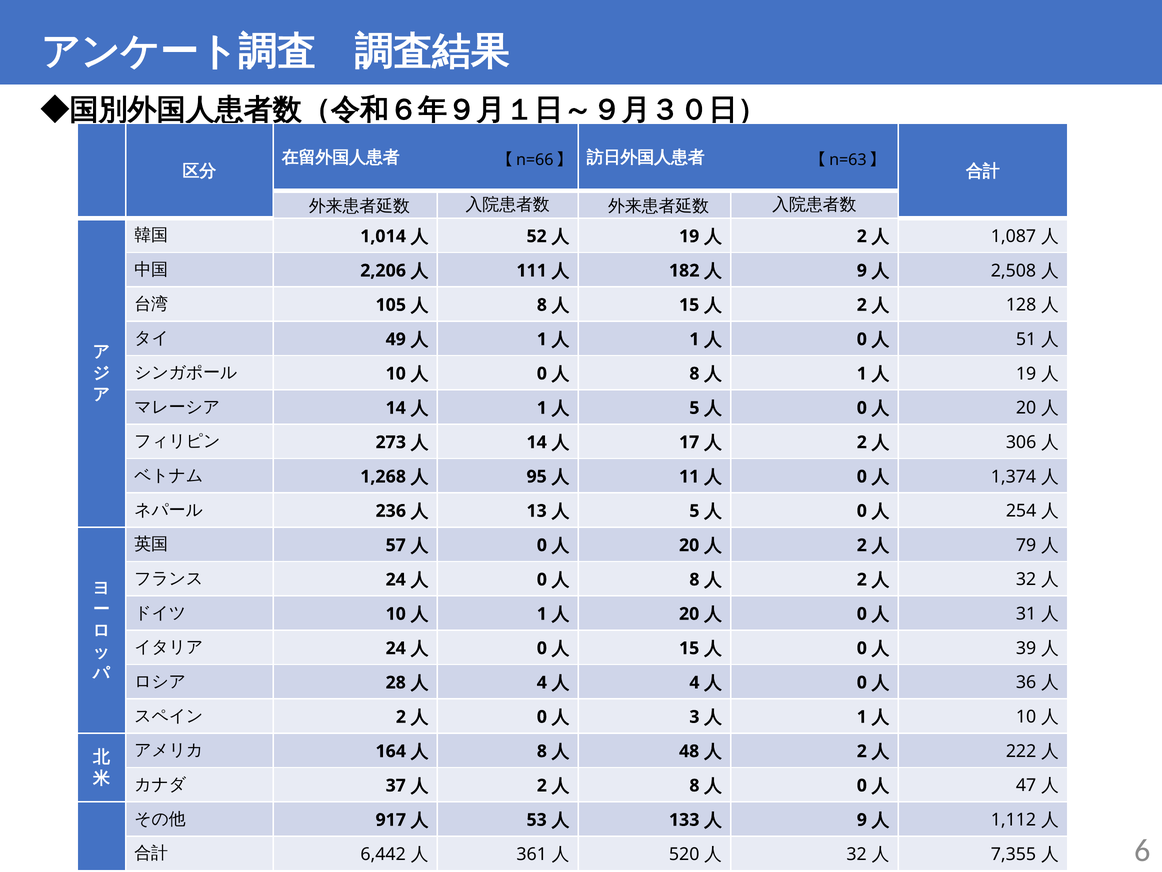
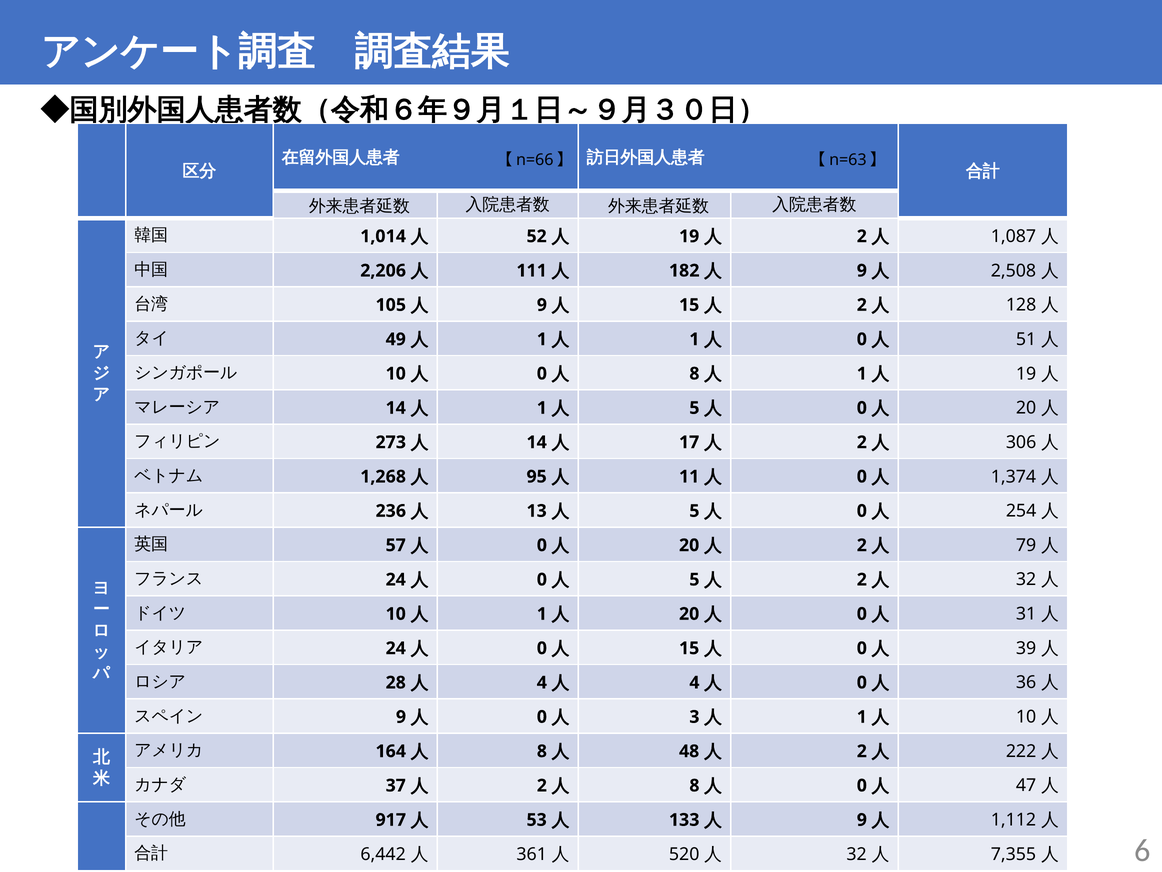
8 at (542, 305): 8 -> 9
8 at (694, 579): 8 -> 5
2 at (401, 717): 2 -> 9
